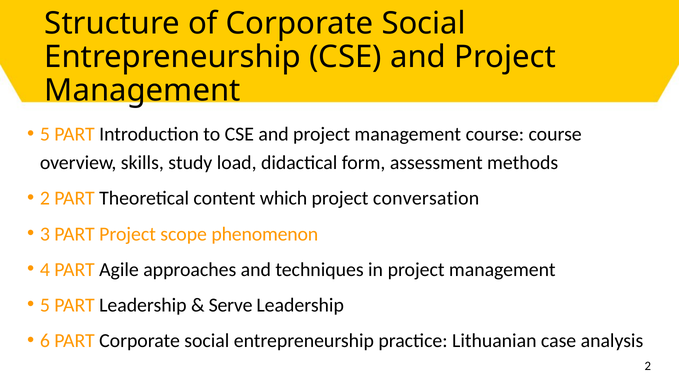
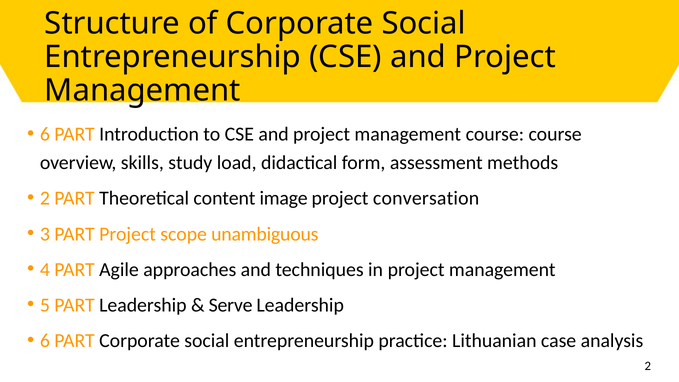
5 at (45, 134): 5 -> 6
which: which -> image
phenomenon: phenomenon -> unambiguous
